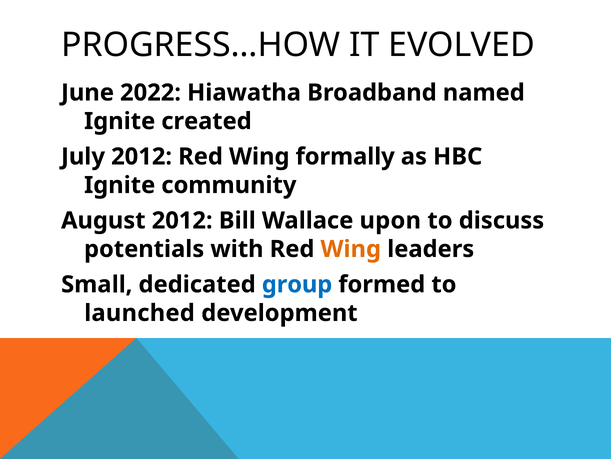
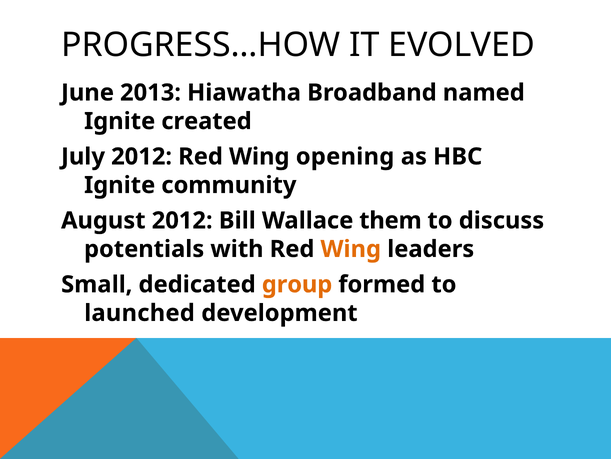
2022: 2022 -> 2013
formally: formally -> opening
upon: upon -> them
group colour: blue -> orange
